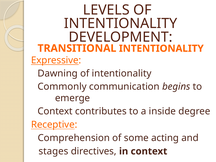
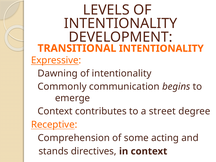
inside: inside -> street
stages: stages -> stands
